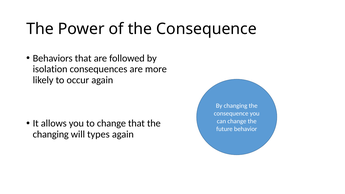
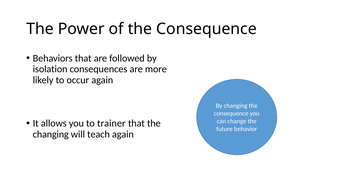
to change: change -> trainer
types: types -> teach
